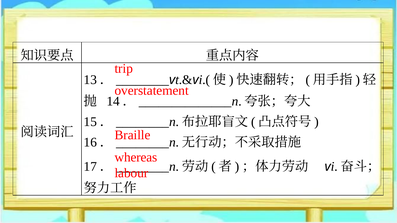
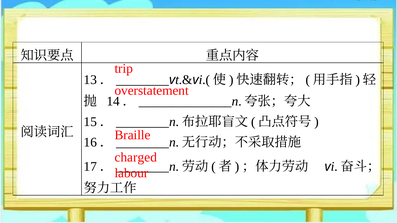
whereas: whereas -> charged
